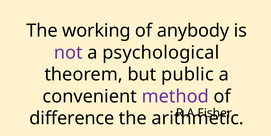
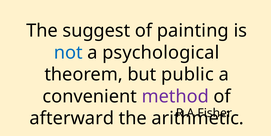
working: working -> suggest
anybody: anybody -> painting
not colour: purple -> blue
difference: difference -> afterward
